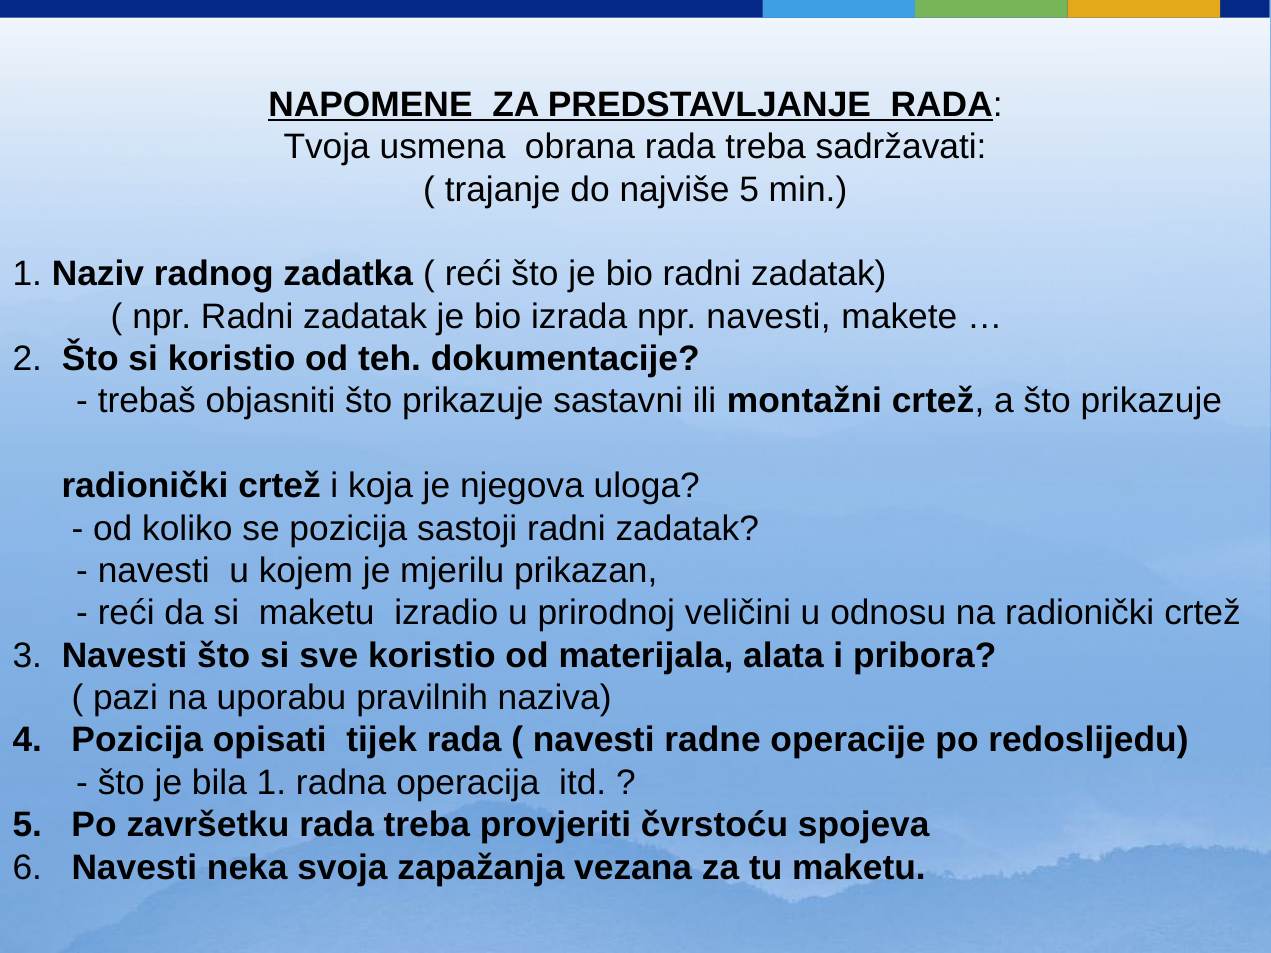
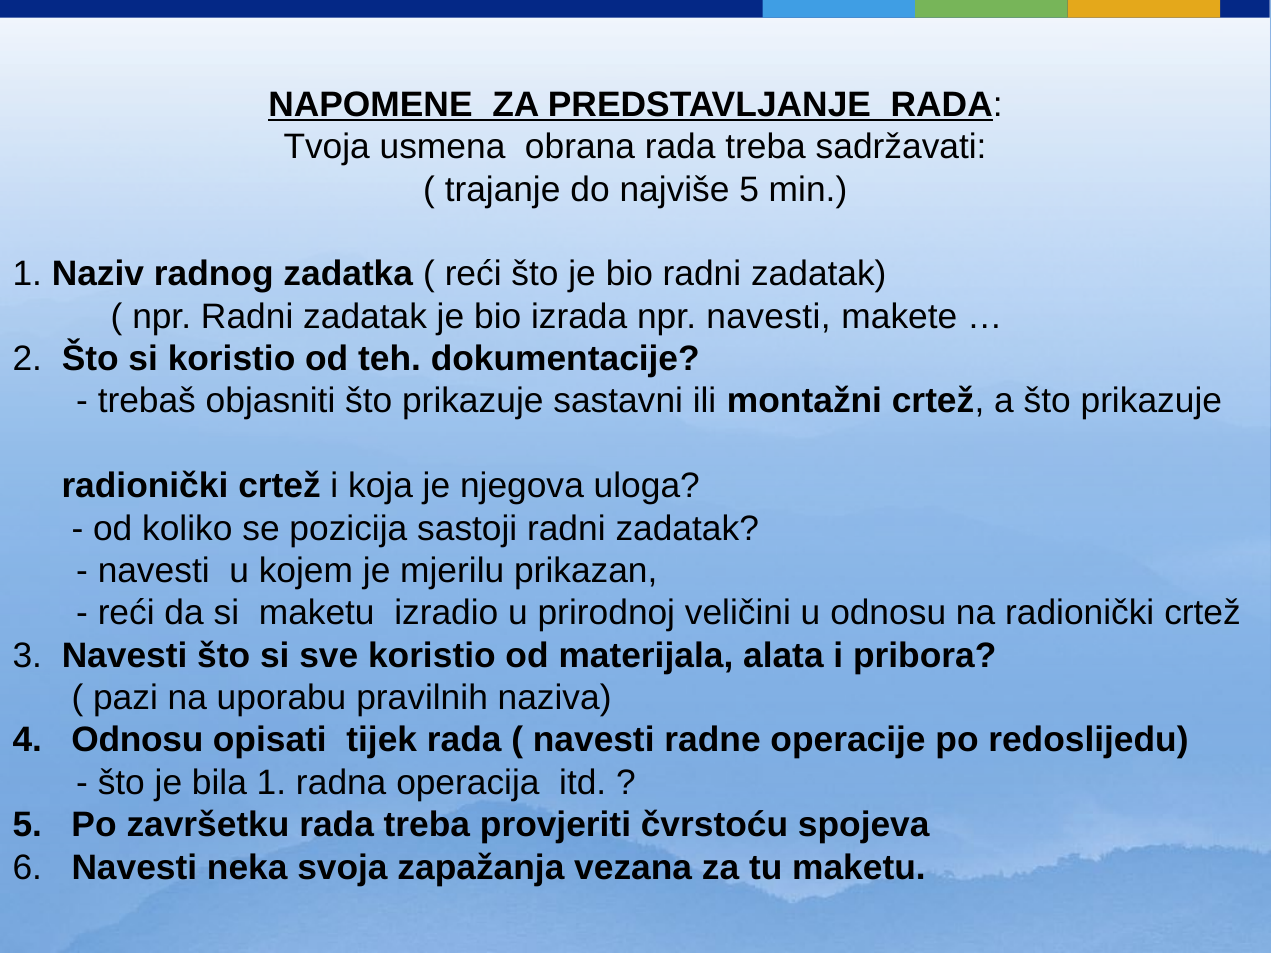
4 Pozicija: Pozicija -> Odnosu
